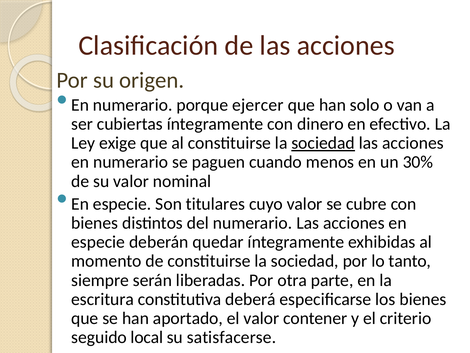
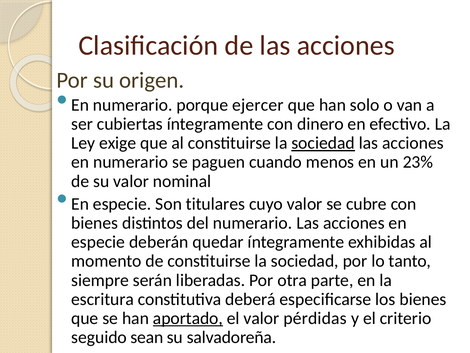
30%: 30% -> 23%
aportado underline: none -> present
contener: contener -> pérdidas
local: local -> sean
satisfacerse: satisfacerse -> salvadoreña
